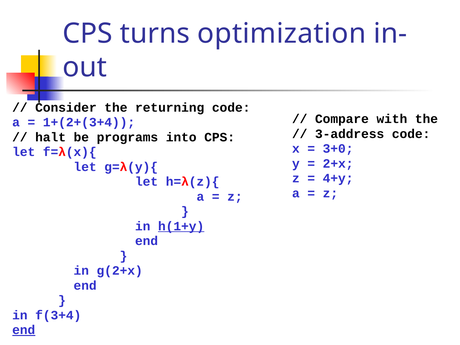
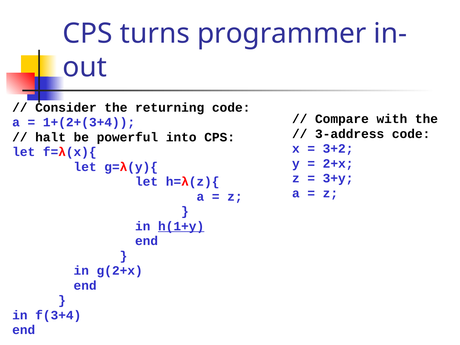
optimization: optimization -> programmer
programs: programs -> powerful
3+0: 3+0 -> 3+2
4+y: 4+y -> 3+y
end at (24, 330) underline: present -> none
